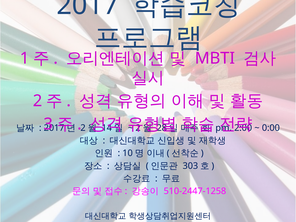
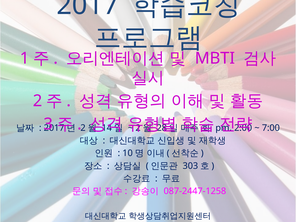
0:00: 0:00 -> 7:00
510-2447-1258: 510-2447-1258 -> 087-2447-1258
